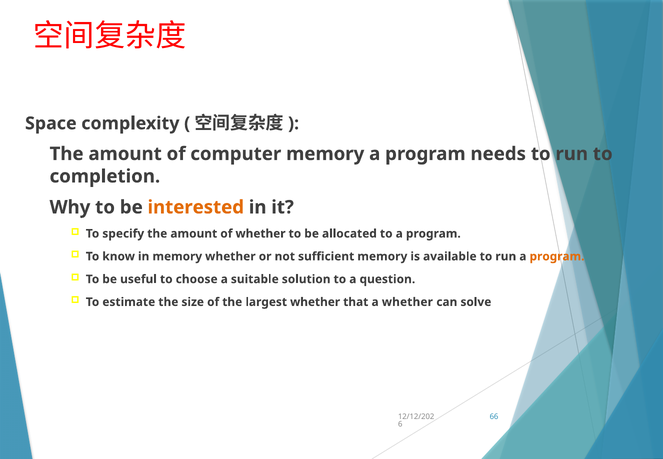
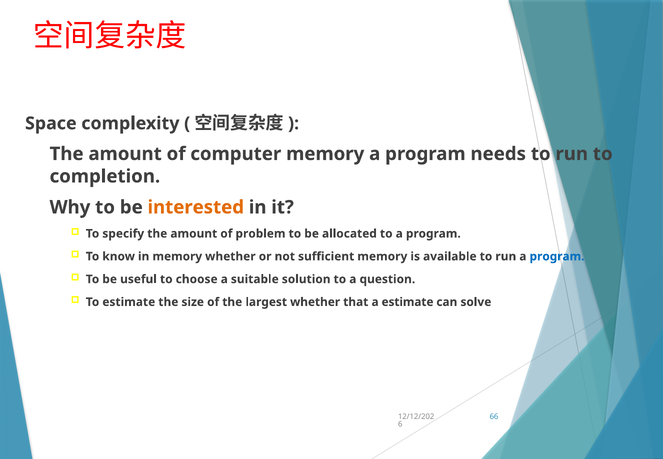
of whether: whether -> problem
program at (557, 256) colour: orange -> blue
a whether: whether -> estimate
